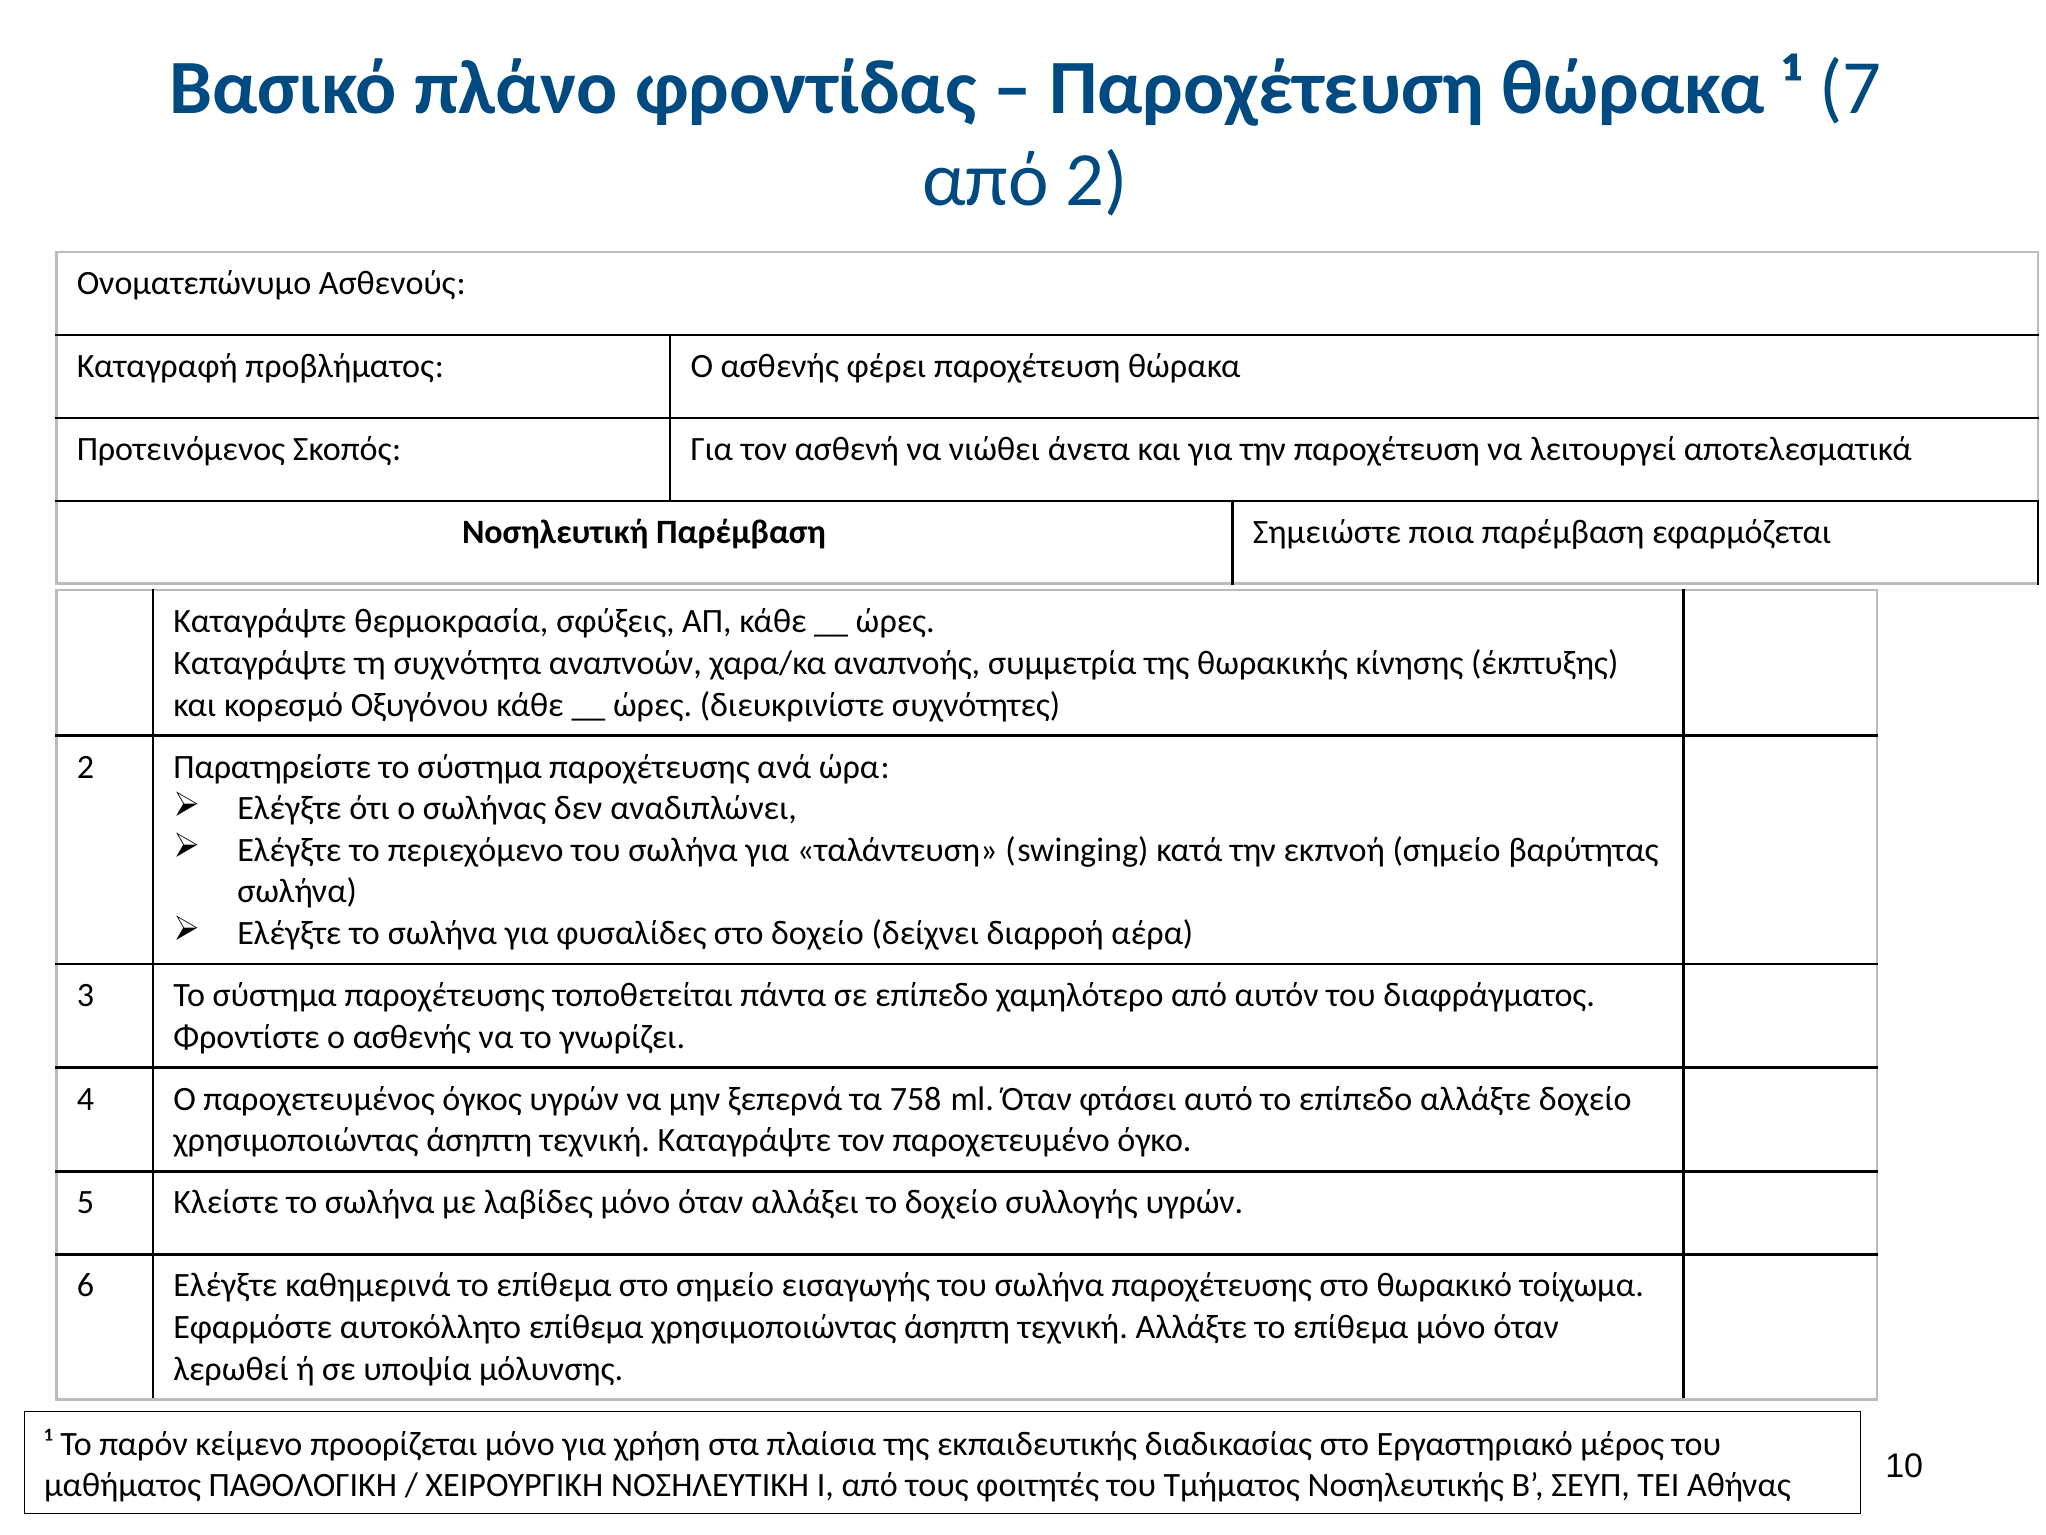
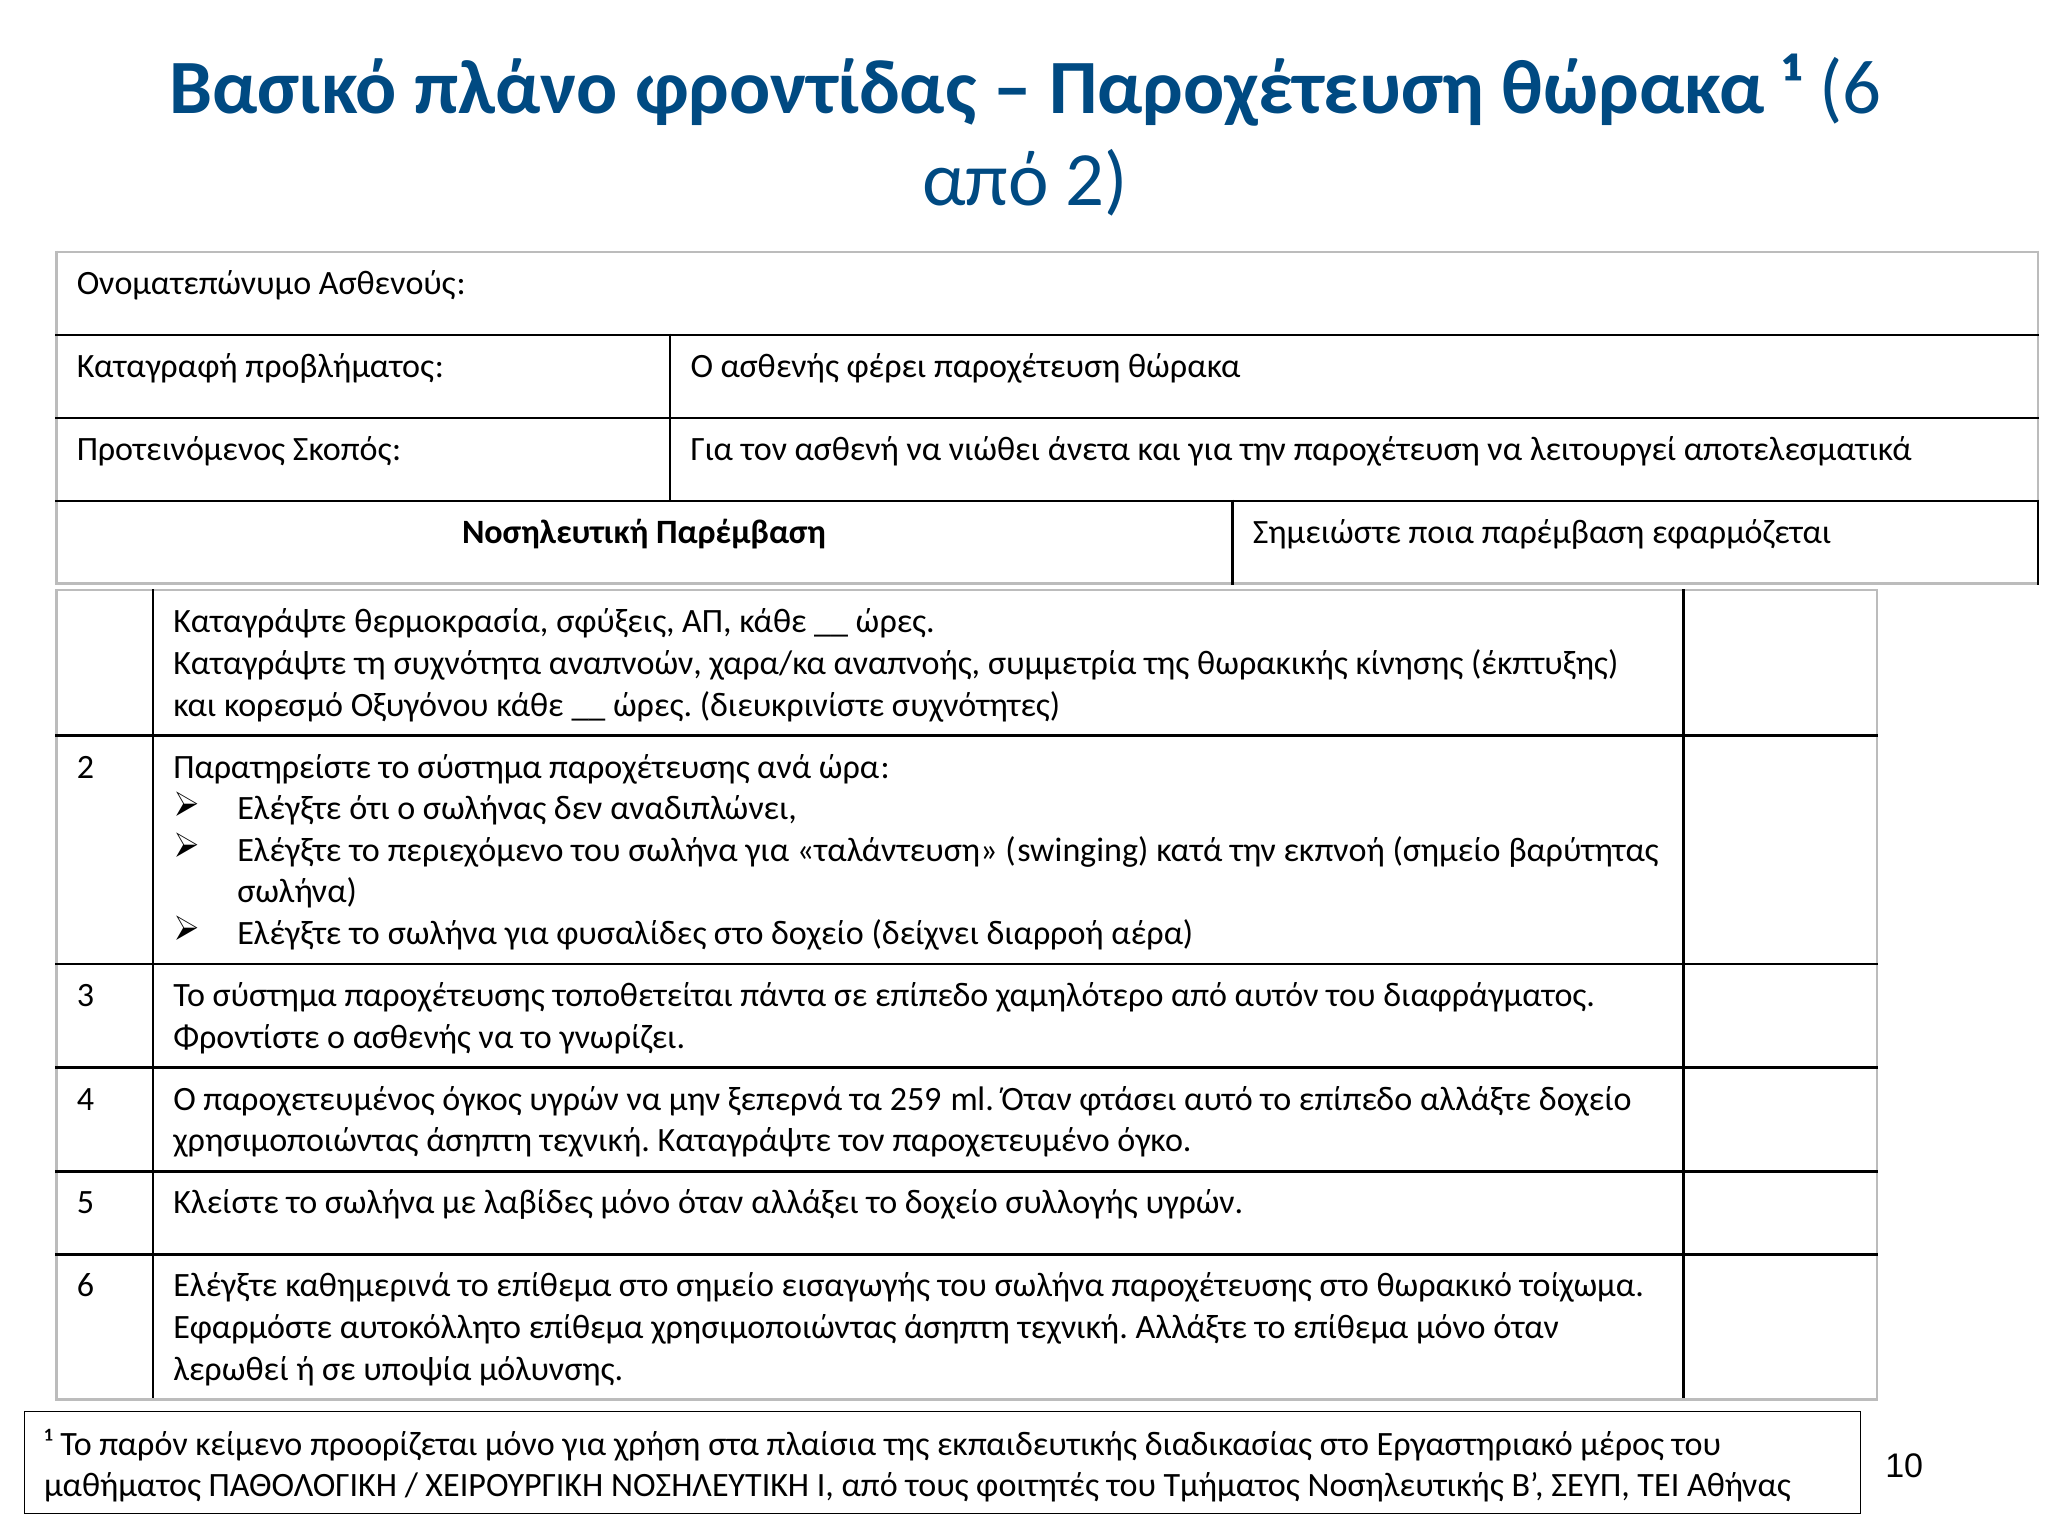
¹ 7: 7 -> 6
758: 758 -> 259
